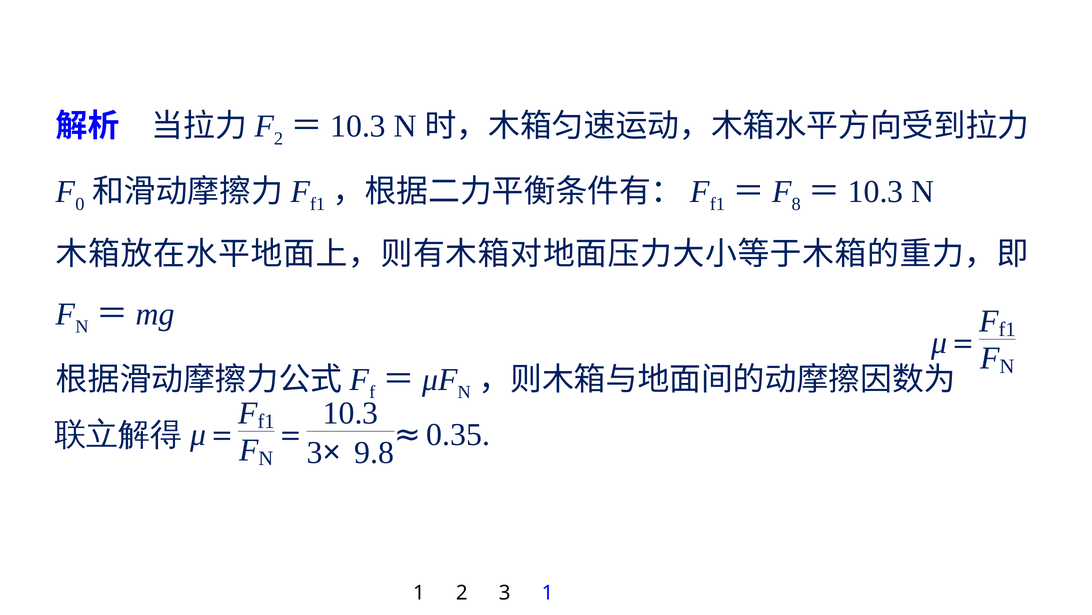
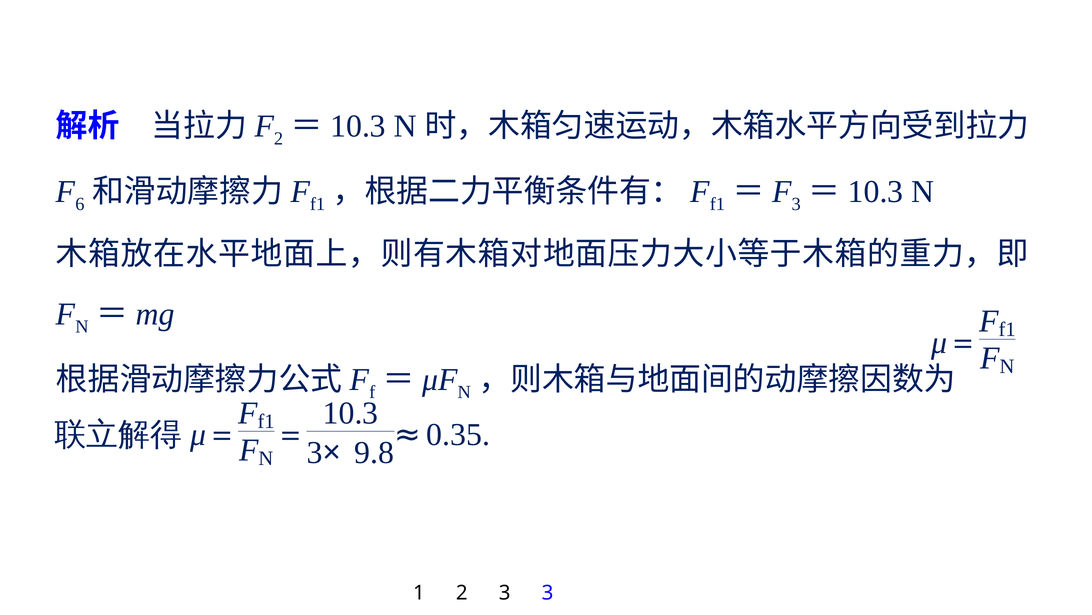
0: 0 -> 6
8 at (796, 204): 8 -> 3
3 1: 1 -> 3
